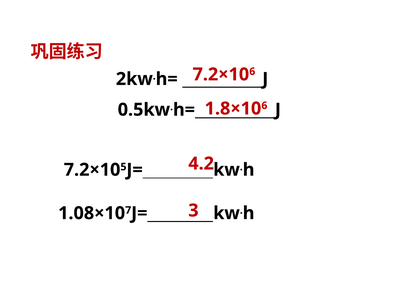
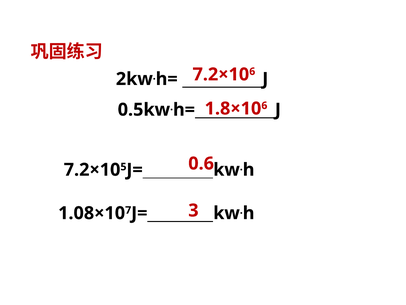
4.2: 4.2 -> 0.6
